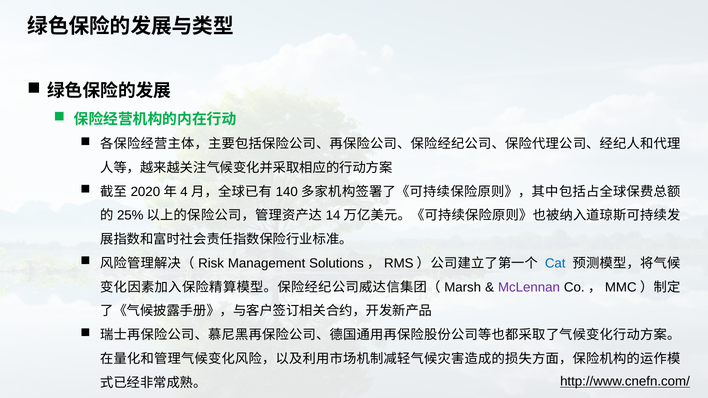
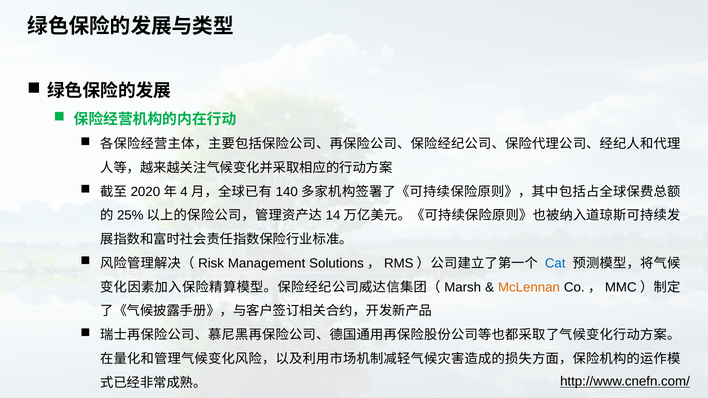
McLennan colour: purple -> orange
